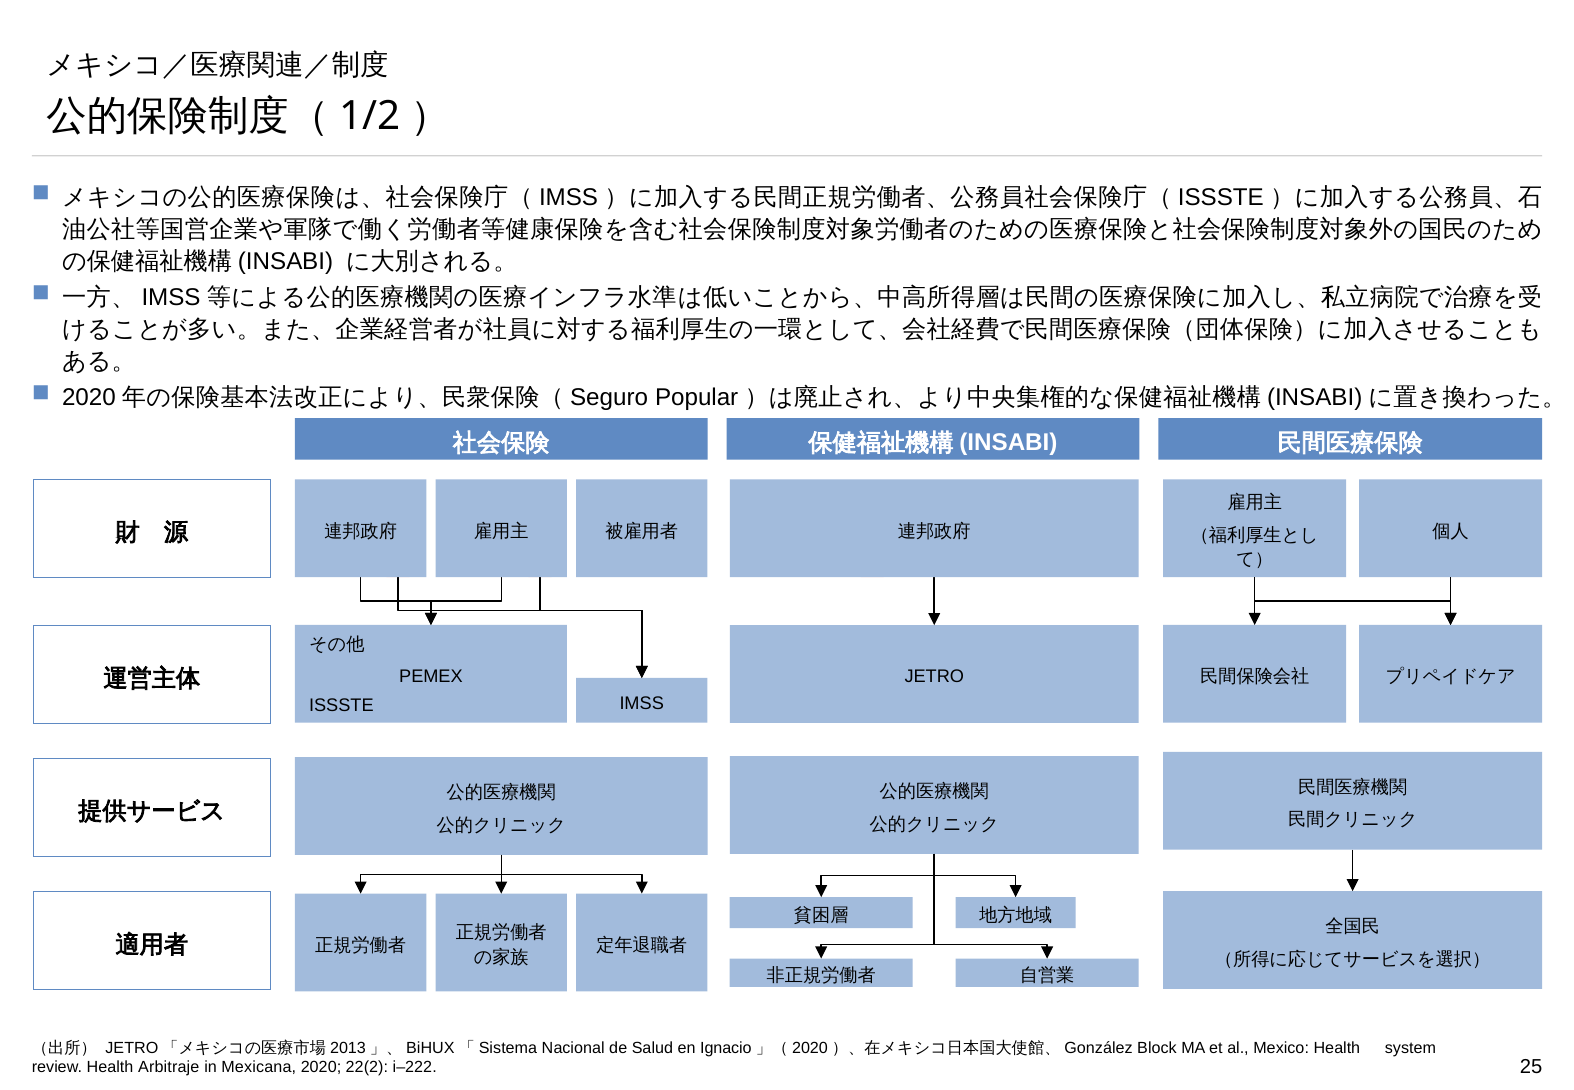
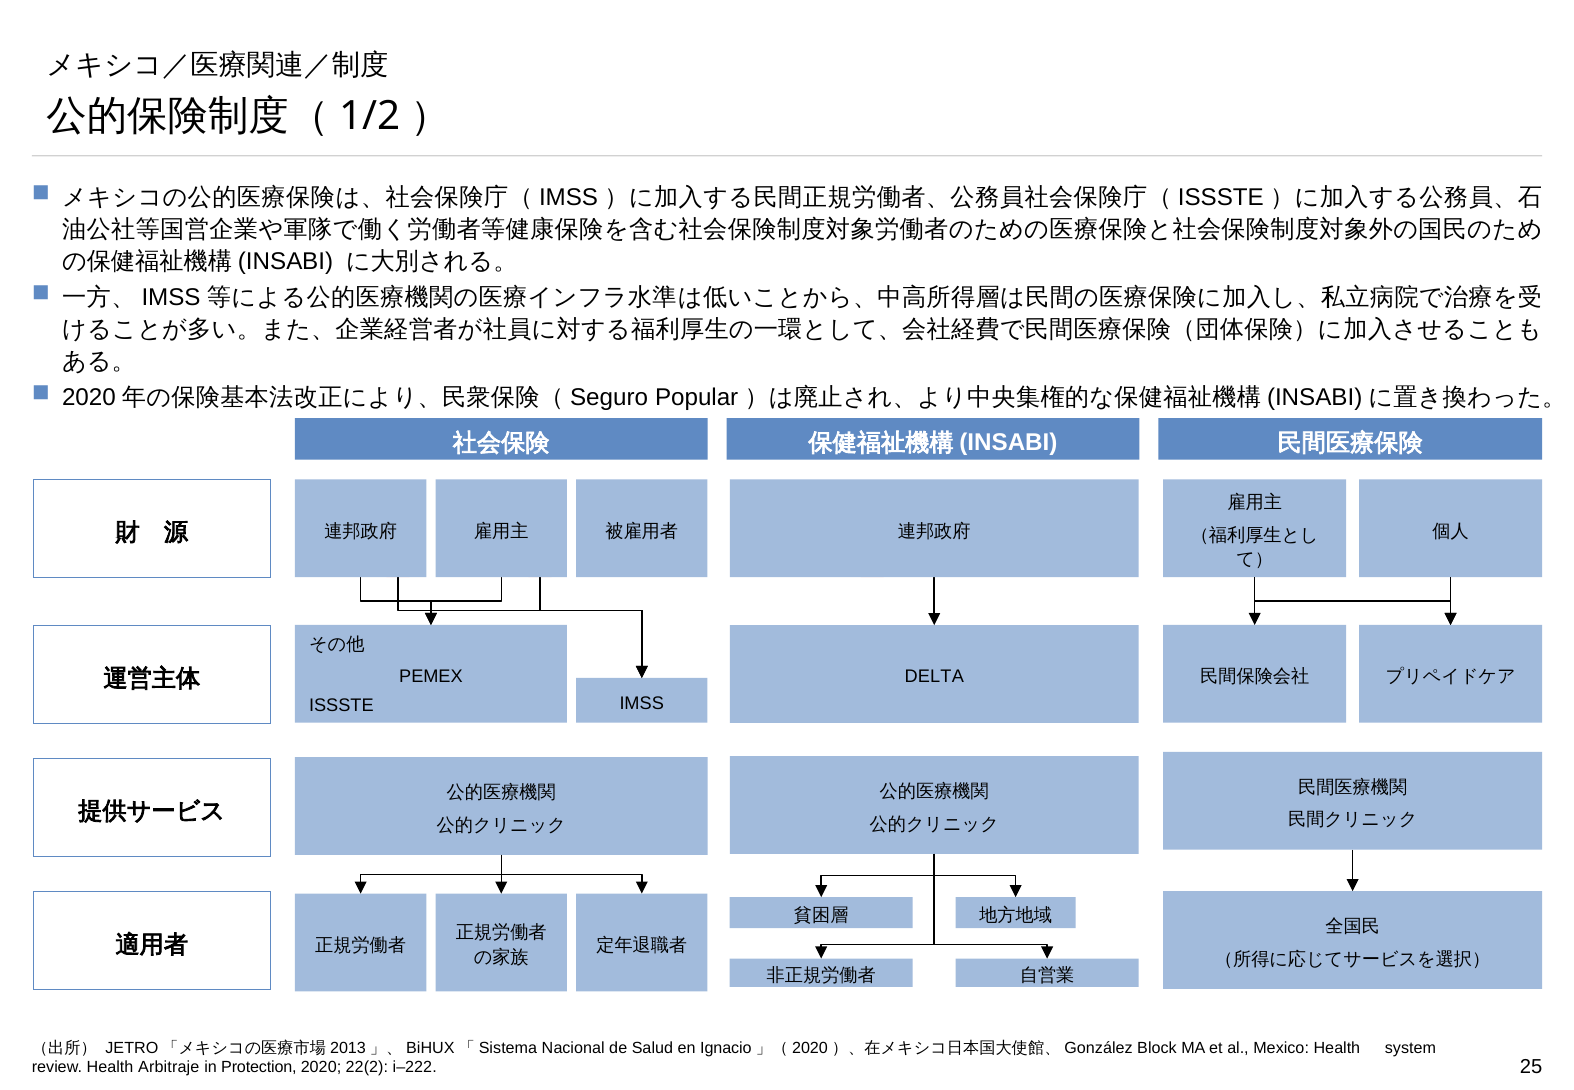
JETRO: JETRO -> DELTA
Mexicana: Mexicana -> Protection
